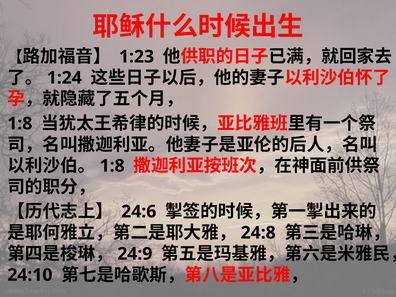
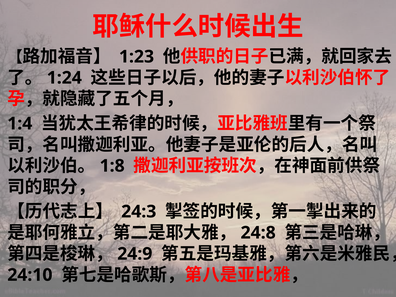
1:8 at (20, 124): 1:8 -> 1:4
24:6: 24:6 -> 24:3
